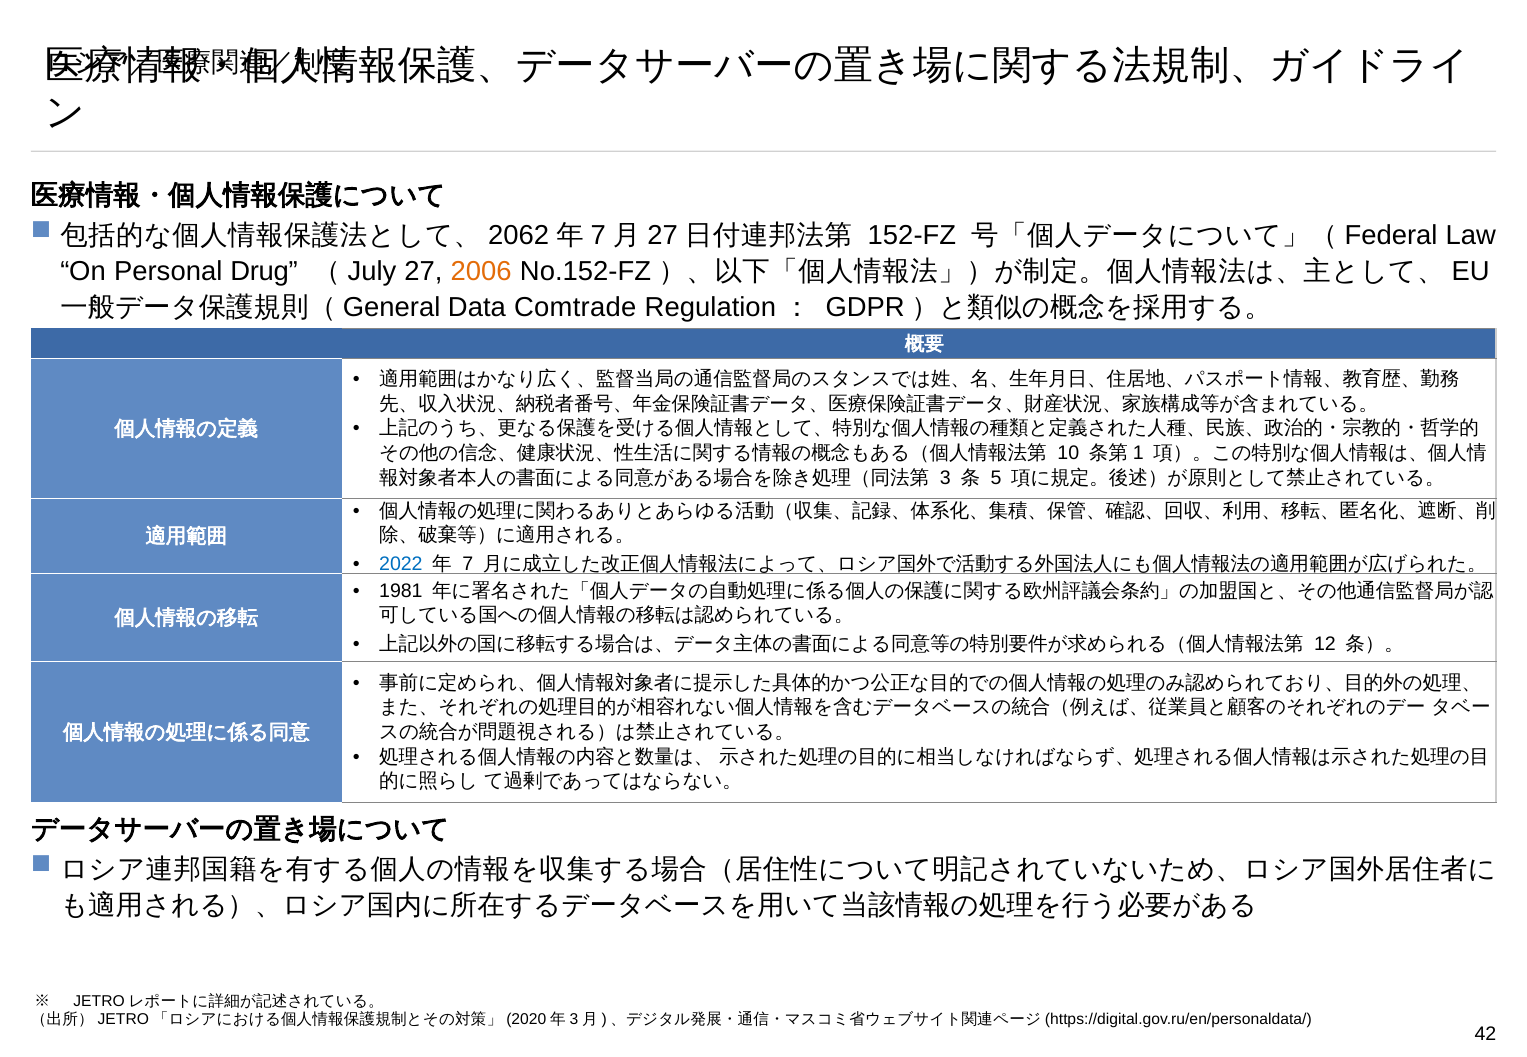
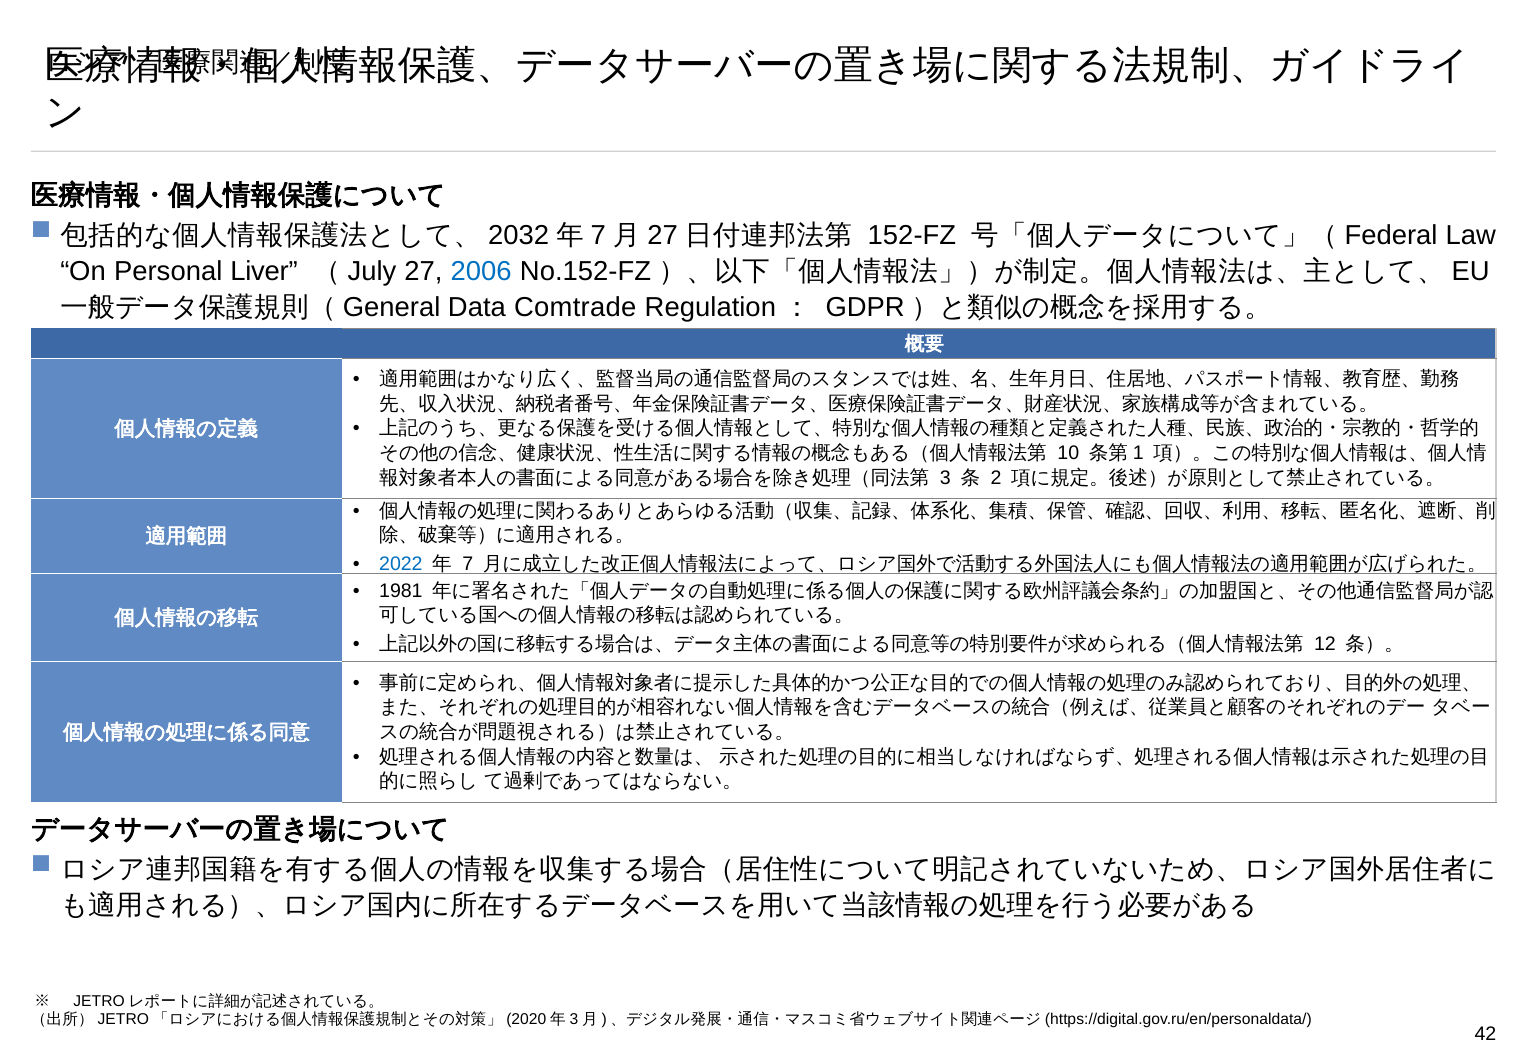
2062: 2062 -> 2032
Drug: Drug -> Liver
2006 colour: orange -> blue
5: 5 -> 2
